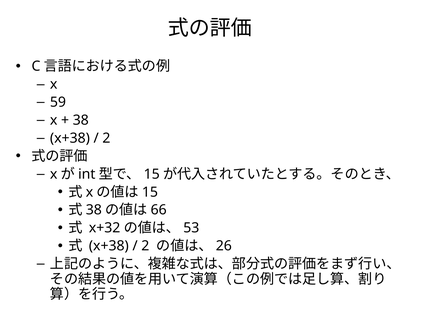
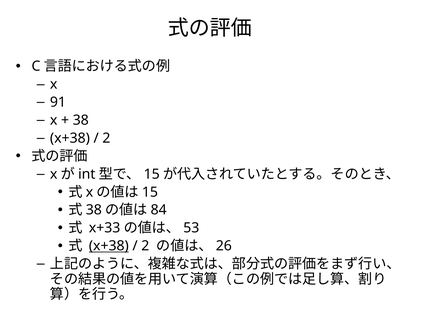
59: 59 -> 91
66: 66 -> 84
x+32: x+32 -> x+33
x+38 at (109, 246) underline: none -> present
